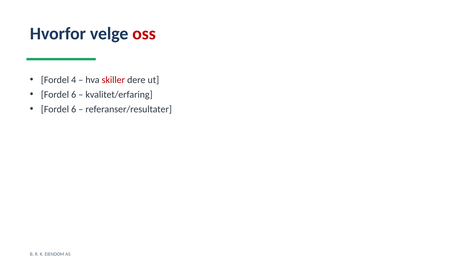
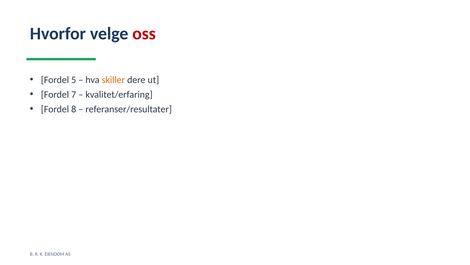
4: 4 -> 5
skiller colour: red -> orange
6 at (74, 94): 6 -> 7
6 at (74, 109): 6 -> 8
